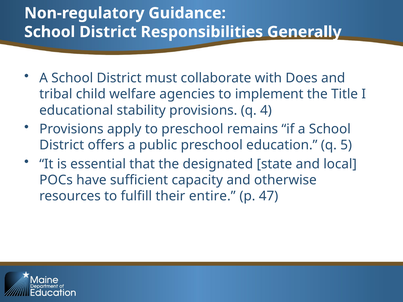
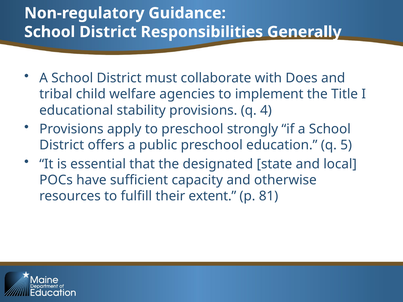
remains: remains -> strongly
entire: entire -> extent
47: 47 -> 81
